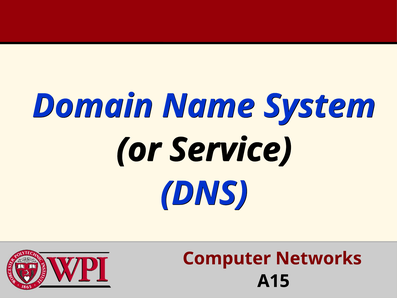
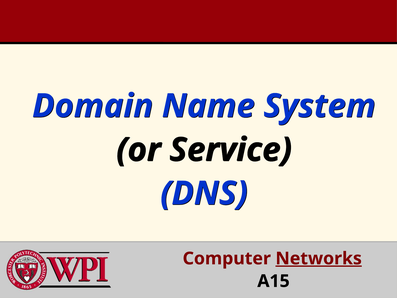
Networks underline: none -> present
